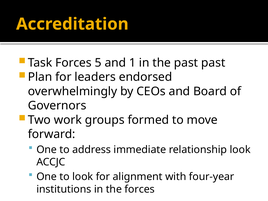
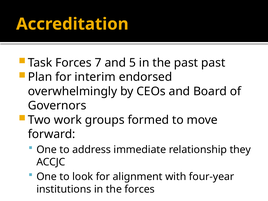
5: 5 -> 7
1: 1 -> 5
leaders: leaders -> interim
relationship look: look -> they
